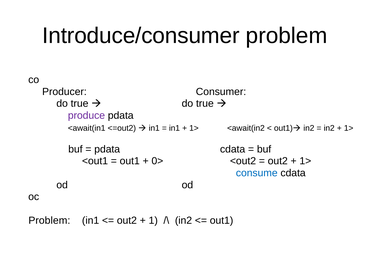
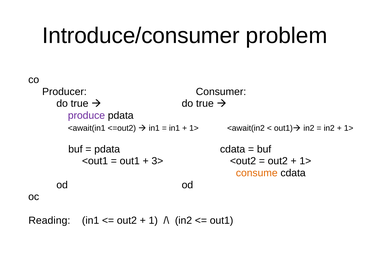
0>: 0> -> 3>
consume colour: blue -> orange
Problem at (49, 221): Problem -> Reading
